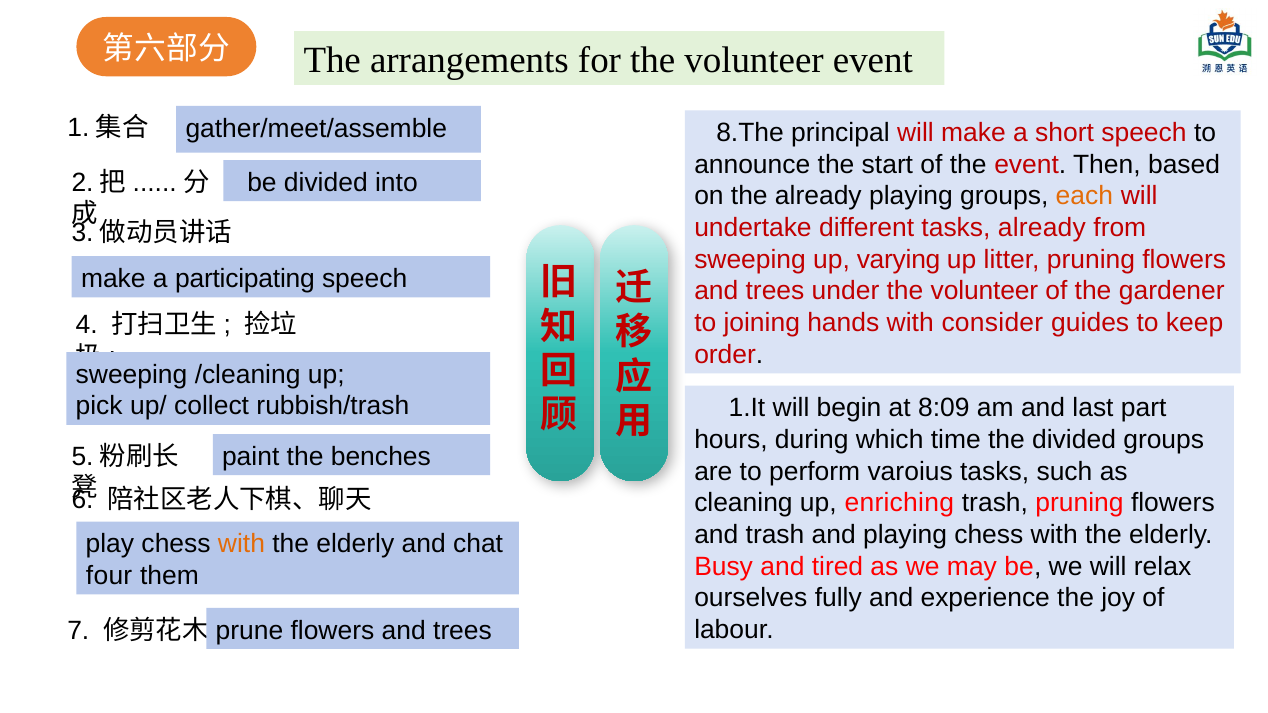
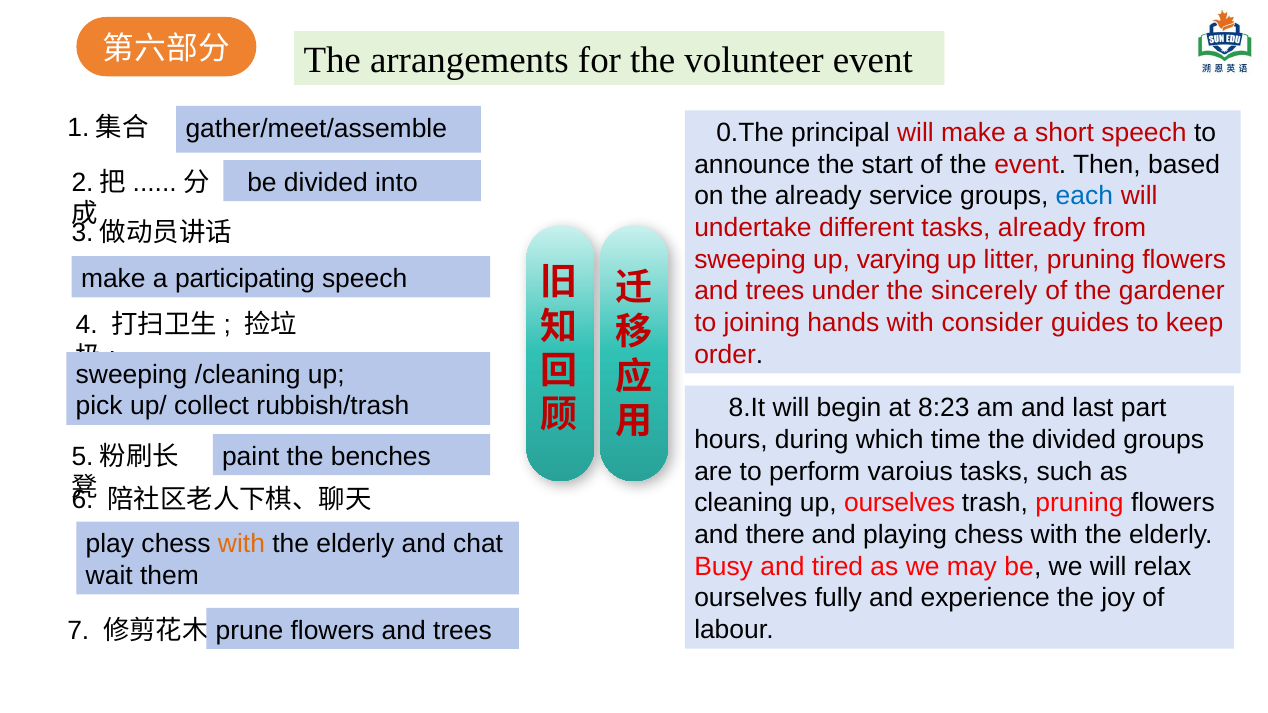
8.The: 8.The -> 0.The
already playing: playing -> service
each colour: orange -> blue
under the volunteer: volunteer -> sincerely
1.It: 1.It -> 8.It
8:09: 8:09 -> 8:23
up enriching: enriching -> ourselves
and trash: trash -> there
four: four -> wait
